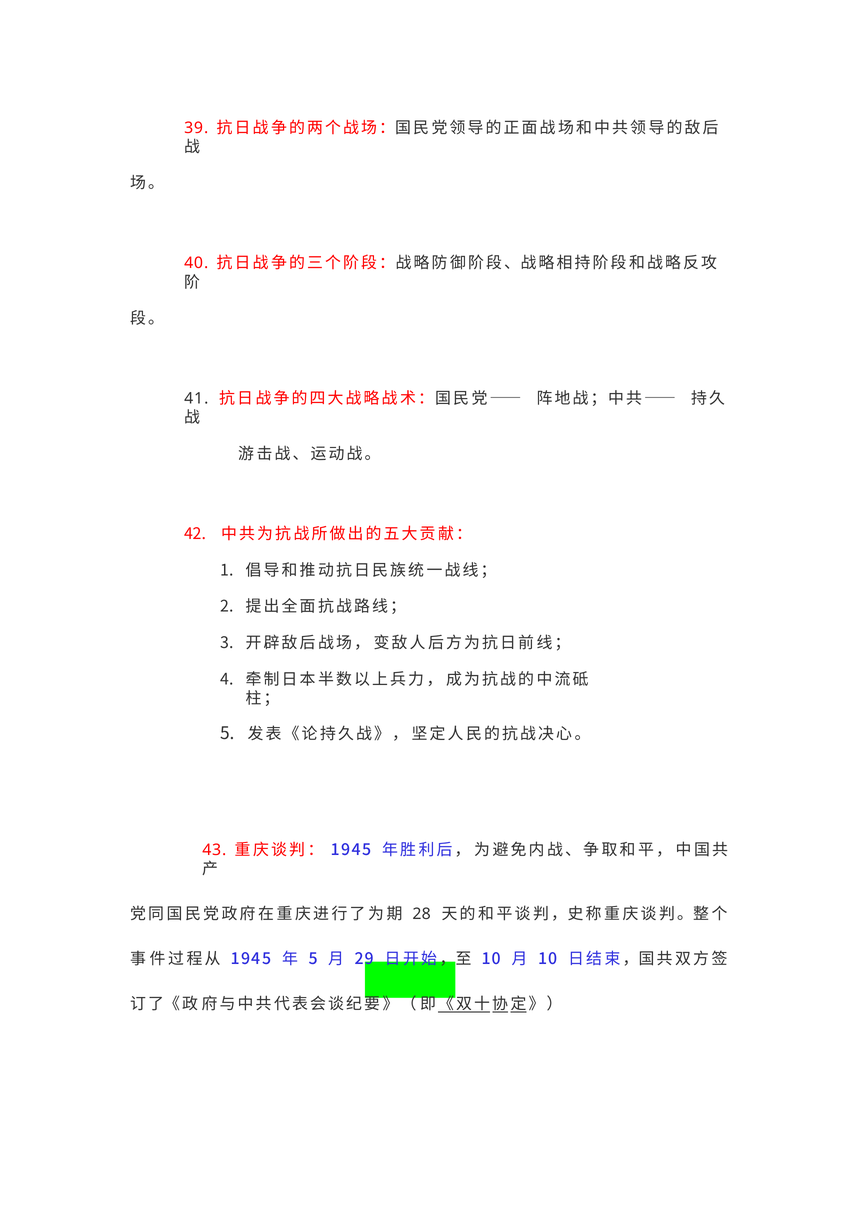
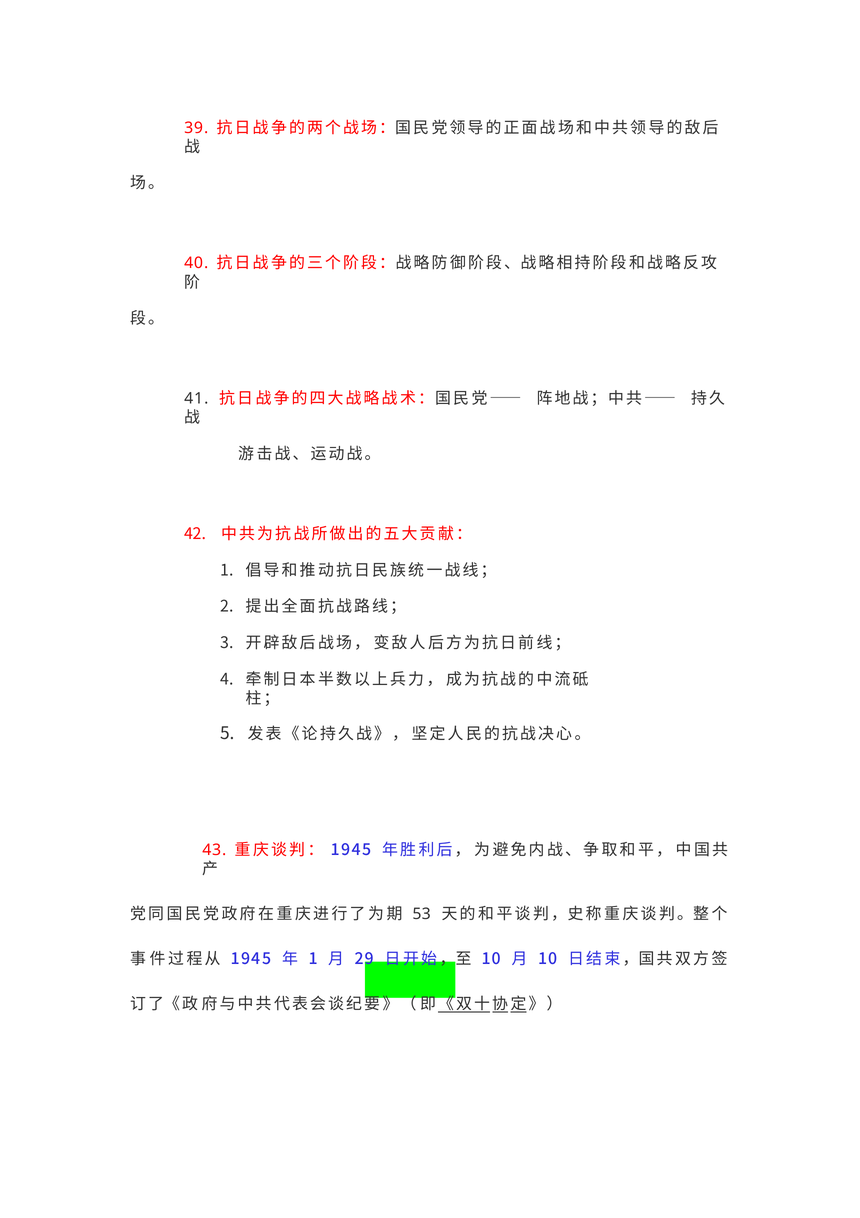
28: 28 -> 53
5 at (313, 958): 5 -> 1
